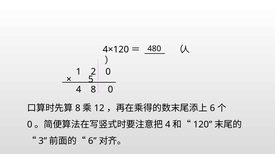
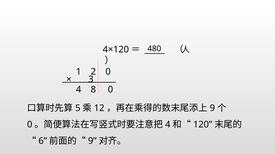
5: 5 -> 3
8 at (78, 108): 8 -> 5
6 at (212, 108): 6 -> 9
3: 3 -> 6
6 at (92, 141): 6 -> 9
